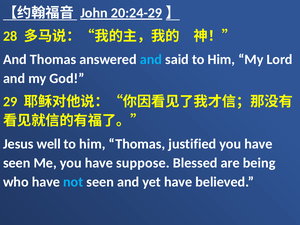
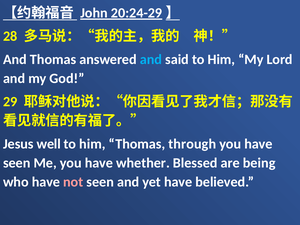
justified: justified -> through
suppose: suppose -> whether
not colour: light blue -> pink
